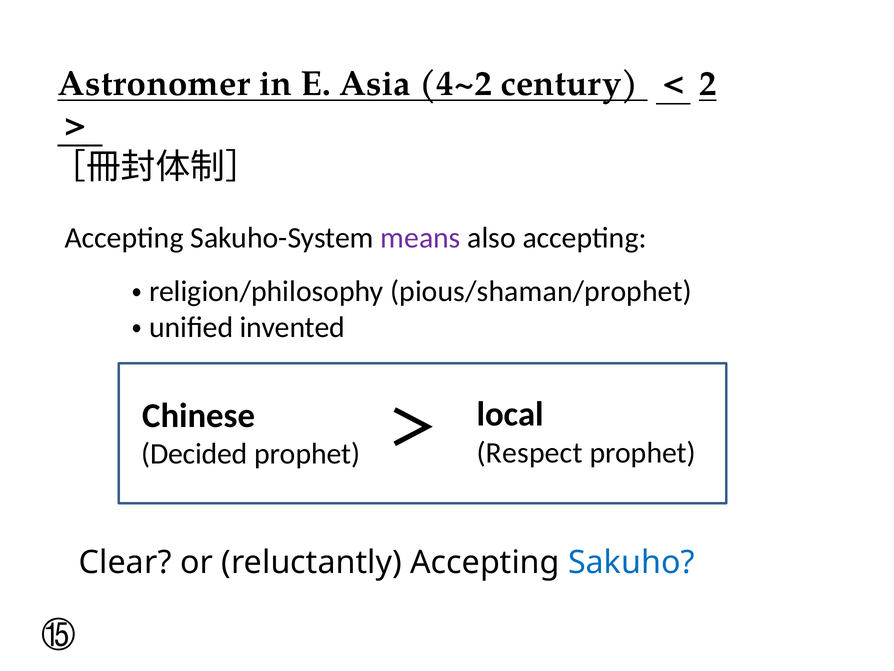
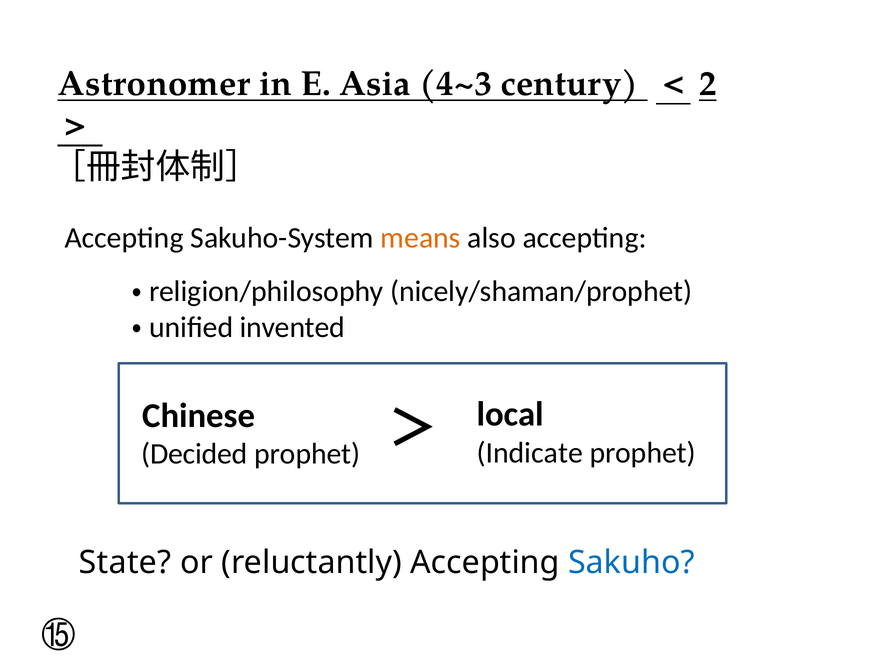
4~2: 4~2 -> 4~3
means colour: purple -> orange
pious/shaman/prophet: pious/shaman/prophet -> nicely/shaman/prophet
Respect: Respect -> Indicate
Clear: Clear -> State
